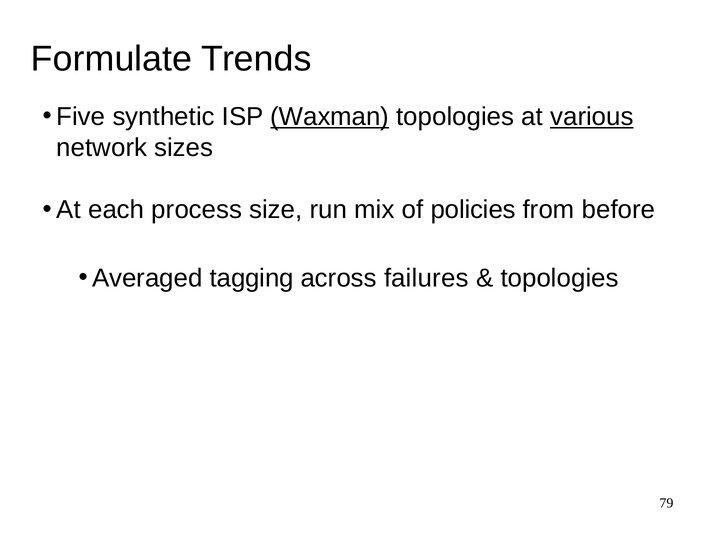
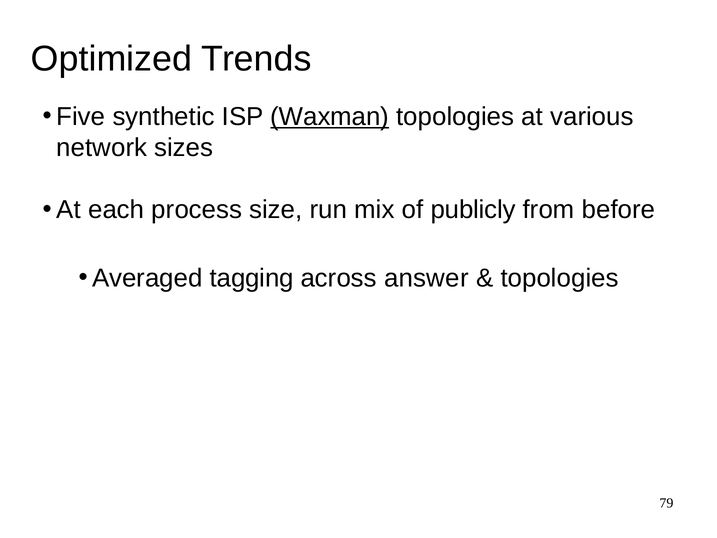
Formulate: Formulate -> Optimized
various underline: present -> none
policies: policies -> publicly
failures: failures -> answer
